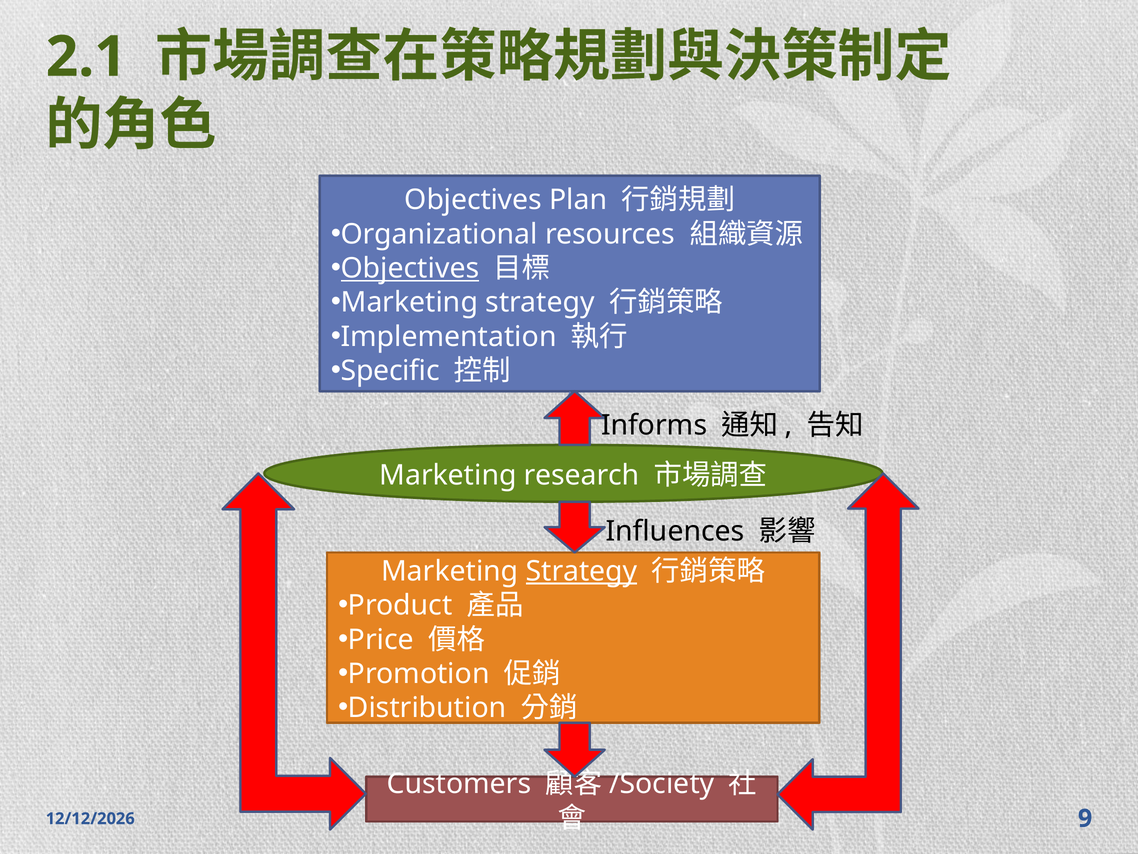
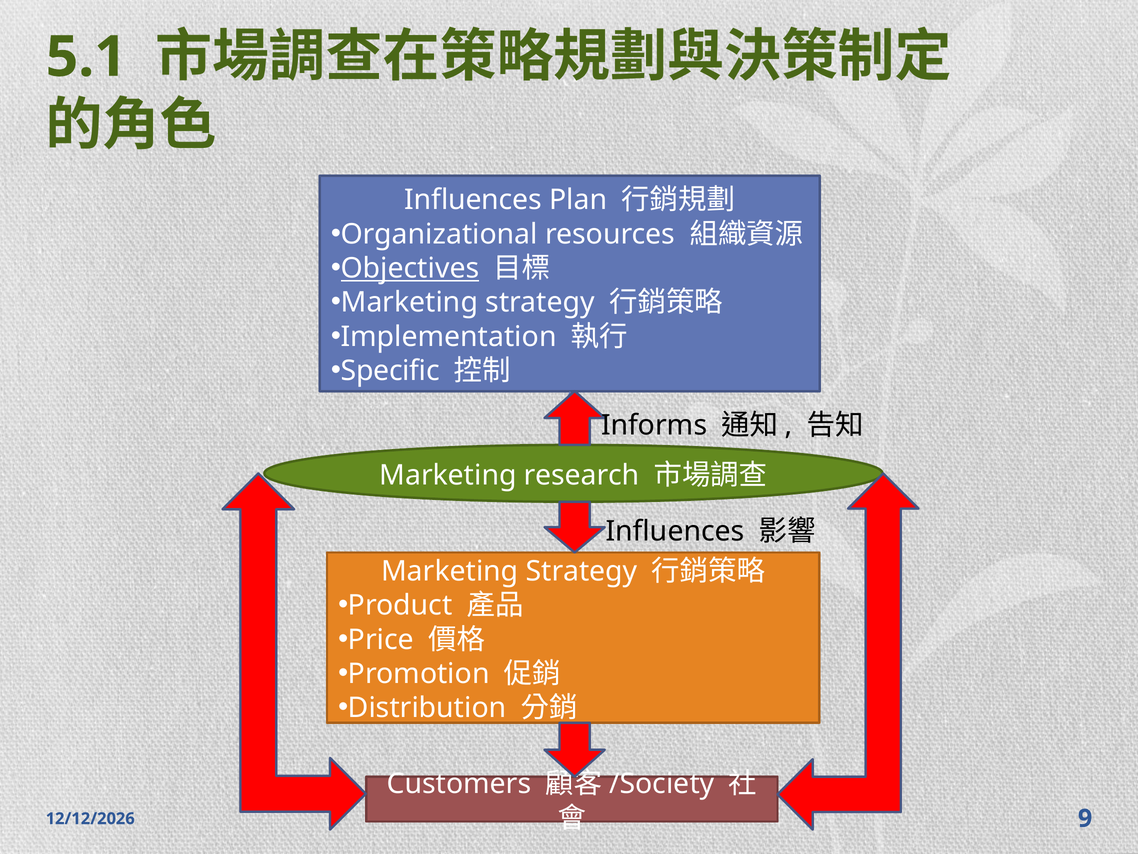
2.1: 2.1 -> 5.1
Objectives at (473, 200): Objectives -> Influences
Strategy at (582, 571) underline: present -> none
